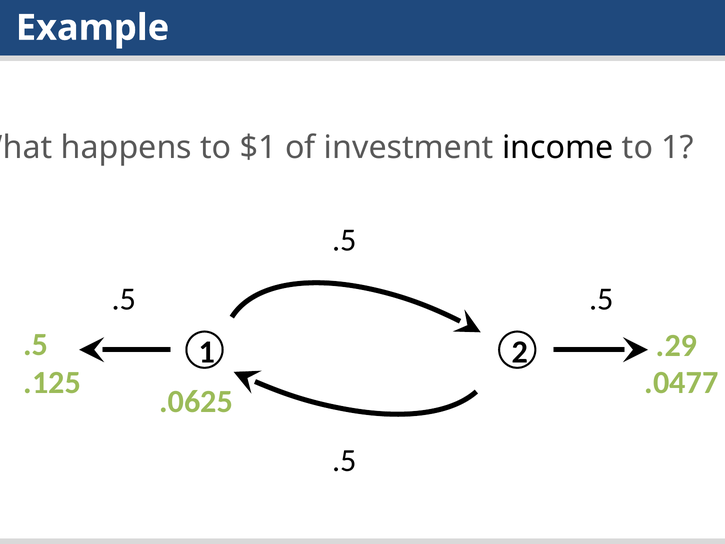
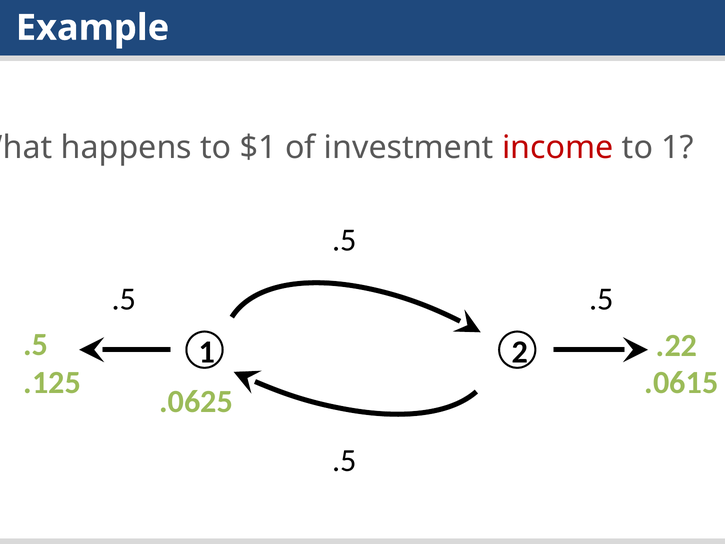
income colour: black -> red
.29: .29 -> .22
.0477: .0477 -> .0615
